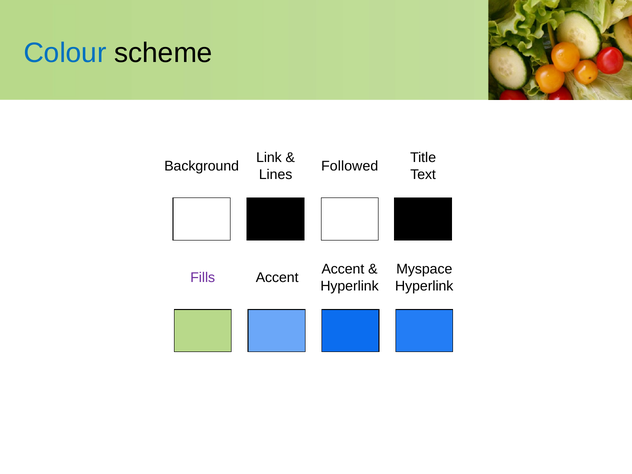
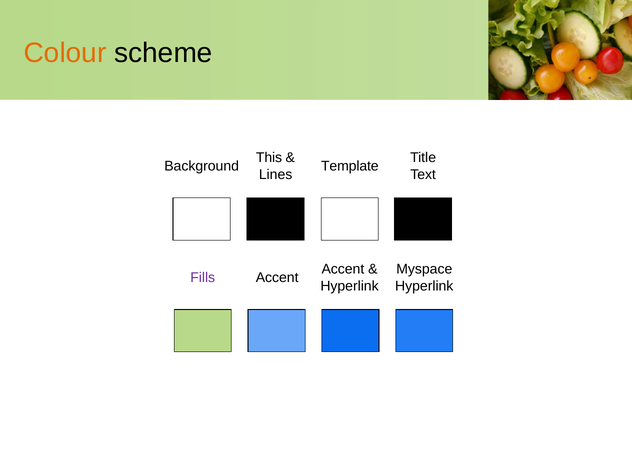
Colour colour: blue -> orange
Link: Link -> This
Followed: Followed -> Template
